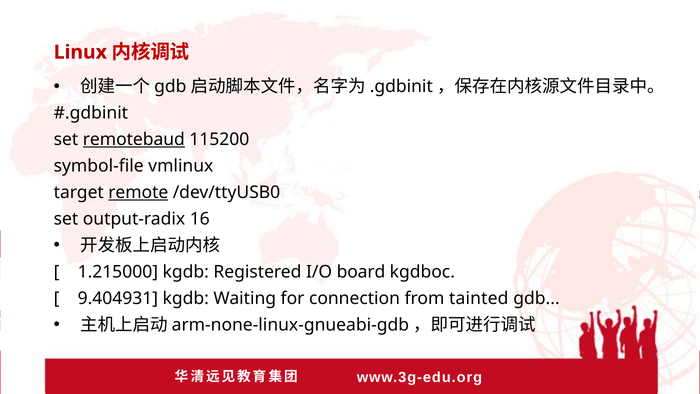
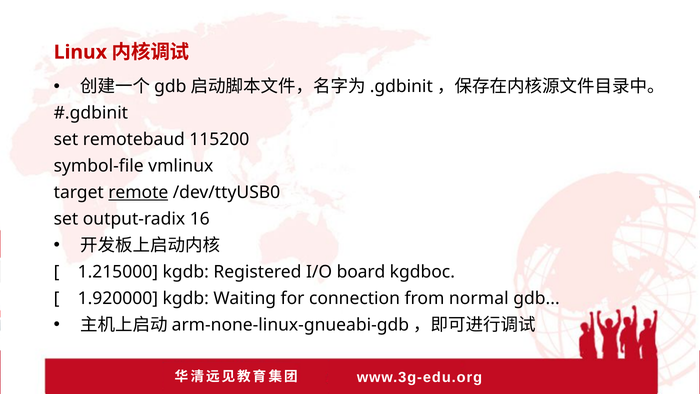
remotebaud underline: present -> none
9.404931: 9.404931 -> 1.920000
tainted: tainted -> normal
